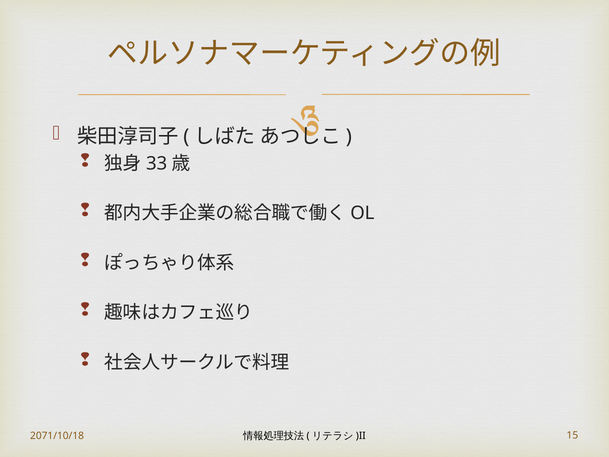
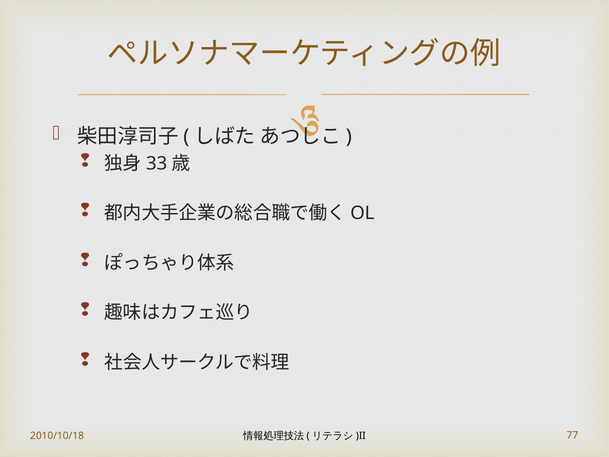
2071/10/18: 2071/10/18 -> 2010/10/18
15: 15 -> 77
